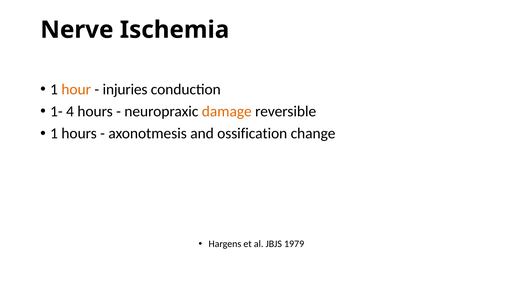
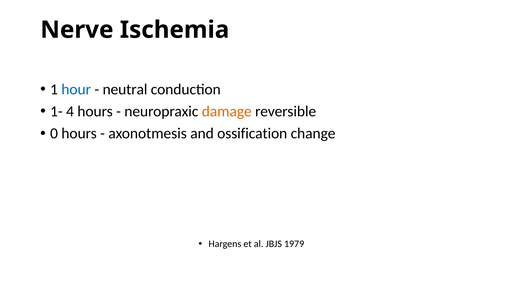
hour colour: orange -> blue
injuries: injuries -> neutral
1 at (54, 134): 1 -> 0
